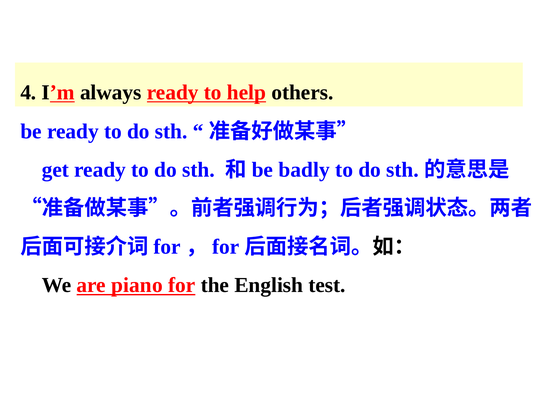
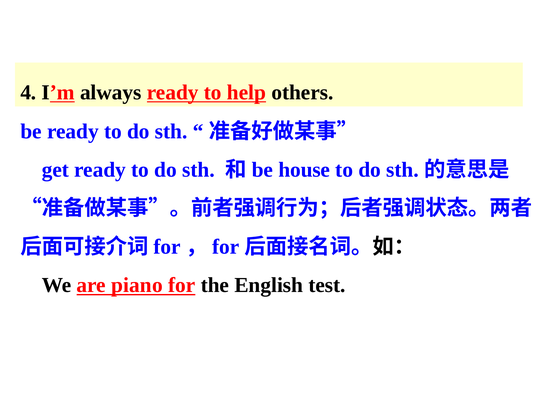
badly: badly -> house
